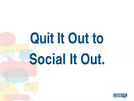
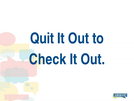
Social: Social -> Check
